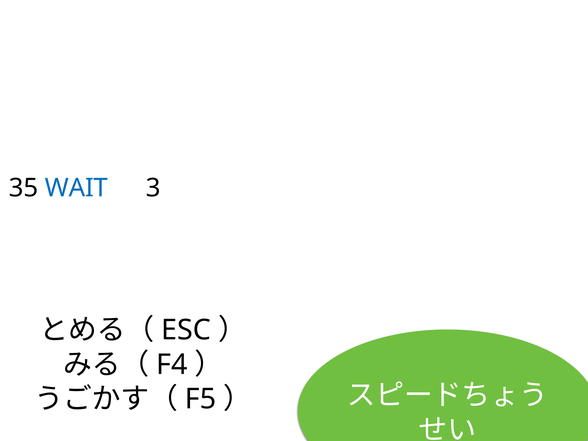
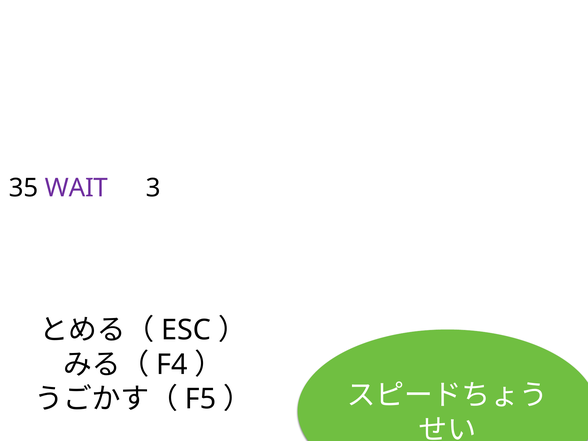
WAIT colour: blue -> purple
